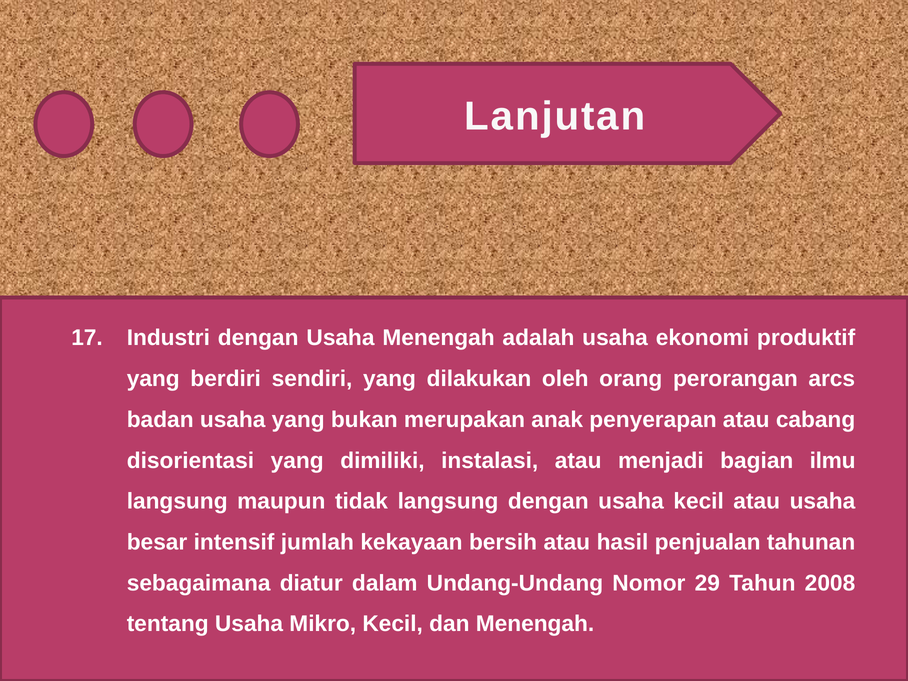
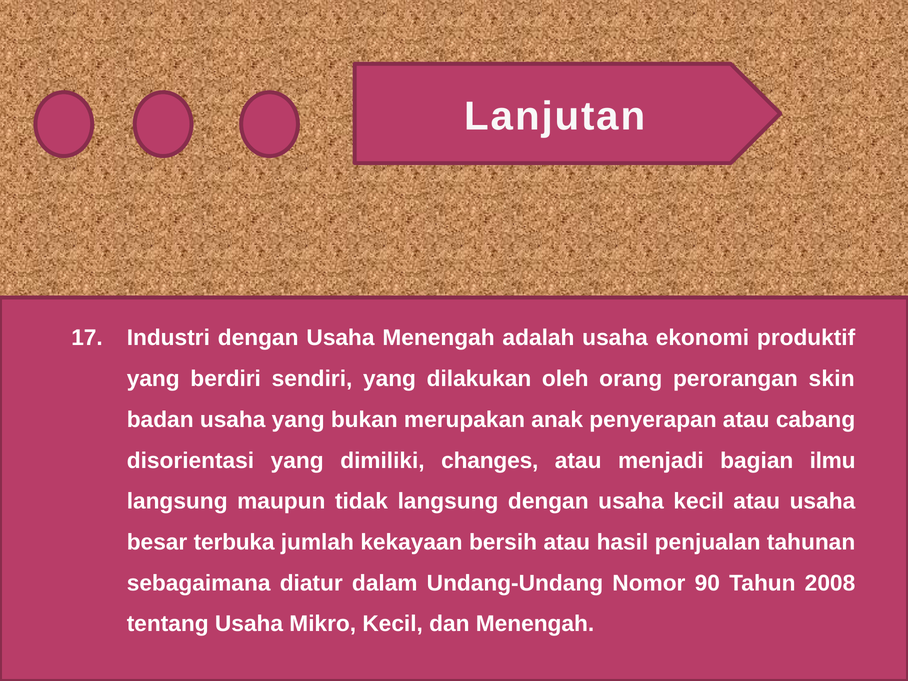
arcs: arcs -> skin
instalasi: instalasi -> changes
intensif: intensif -> terbuka
29: 29 -> 90
